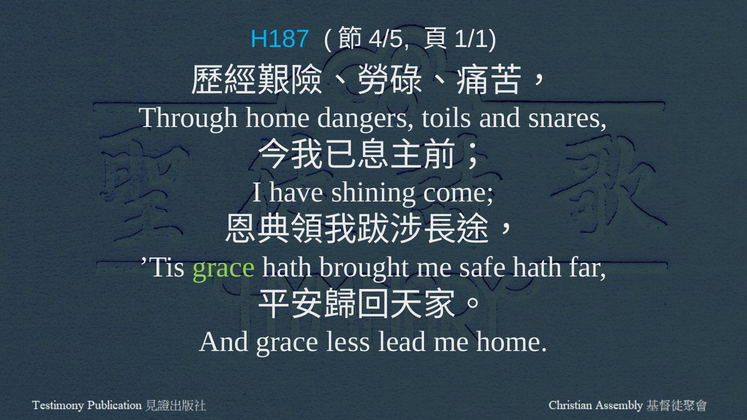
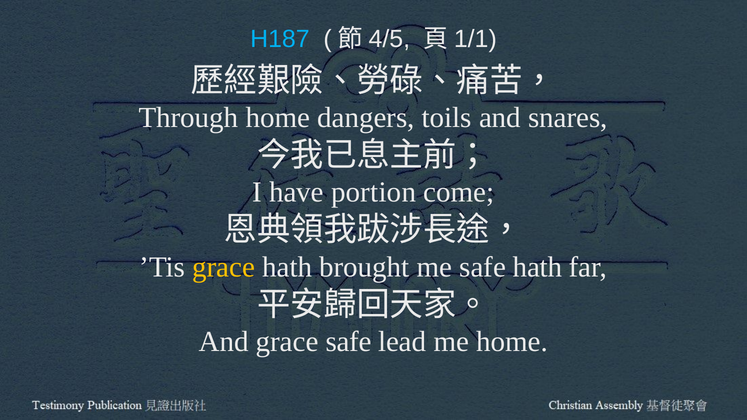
shining: shining -> portion
grace at (224, 267) colour: light green -> yellow
grace less: less -> safe
